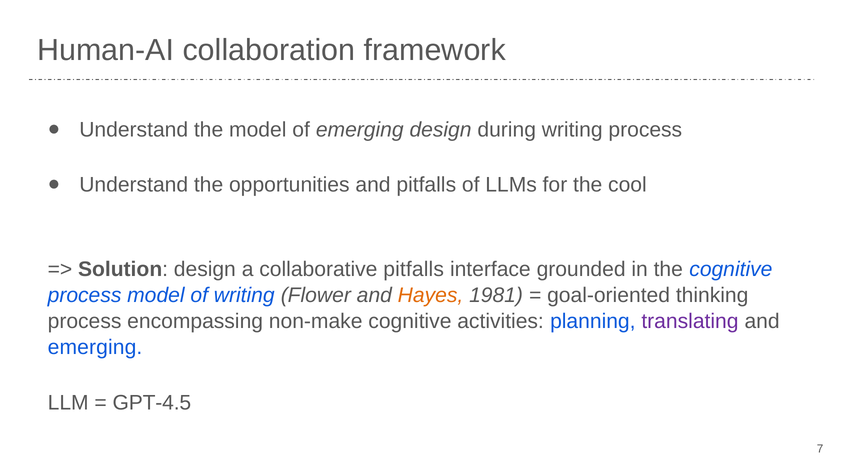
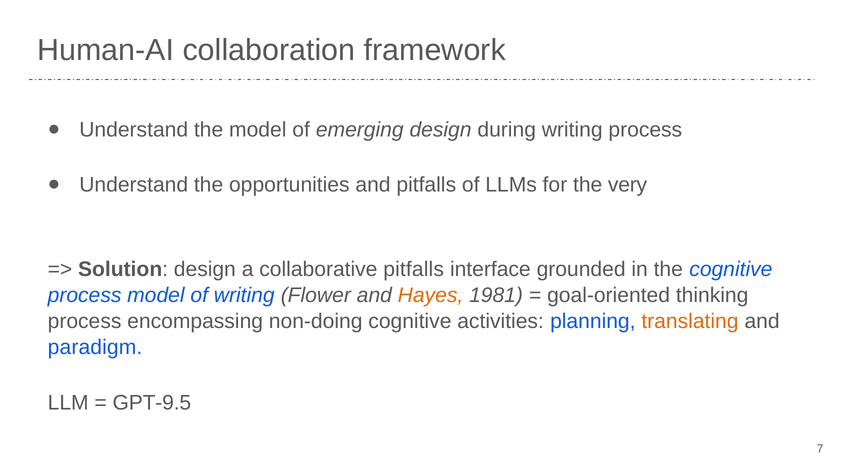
cool: cool -> very
non-make: non-make -> non-doing
translating colour: purple -> orange
emerging at (95, 348): emerging -> paradigm
GPT-4.5: GPT-4.5 -> GPT-9.5
